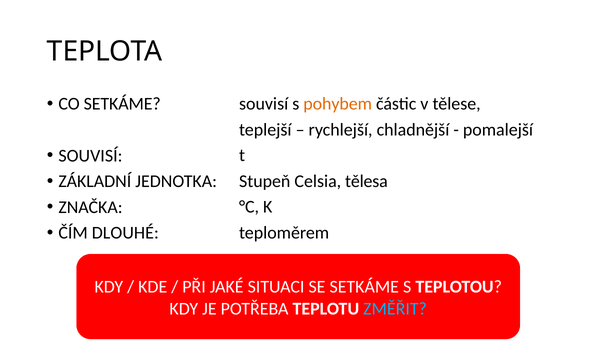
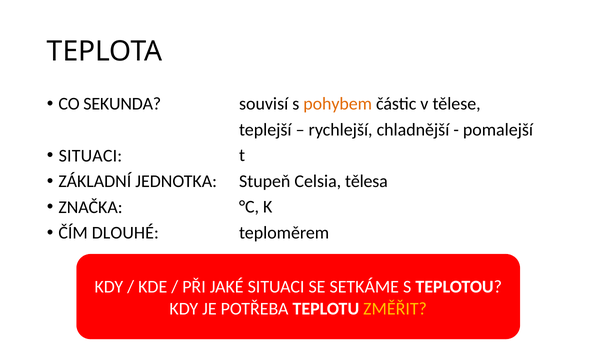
CO SETKÁME: SETKÁME -> SEKUNDA
SOUVISÍ at (90, 156): SOUVISÍ -> SITUACI
ZMĚŘIT colour: light blue -> yellow
